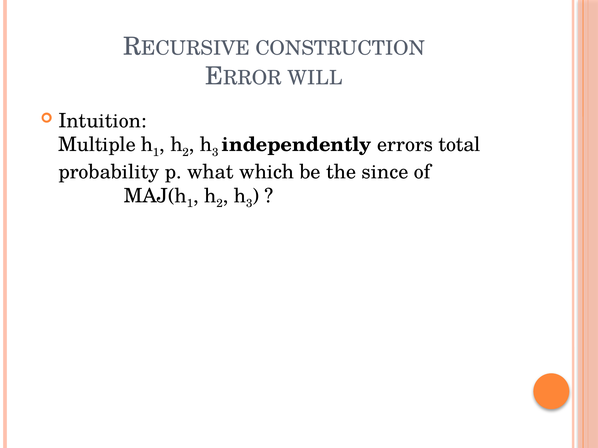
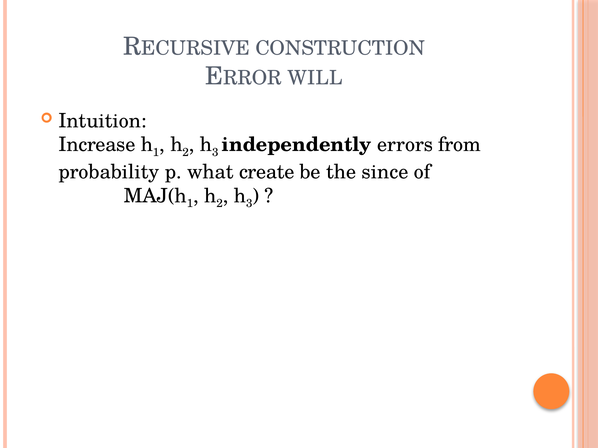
Multiple: Multiple -> Increase
total: total -> from
which: which -> create
